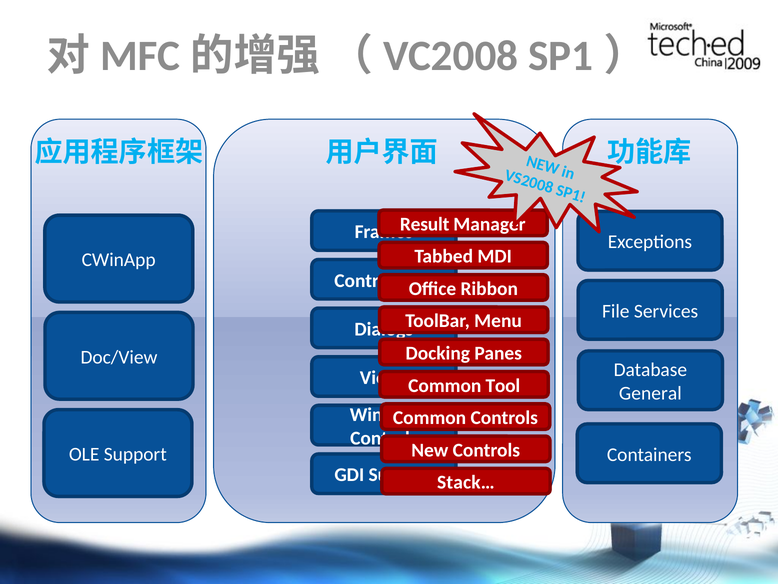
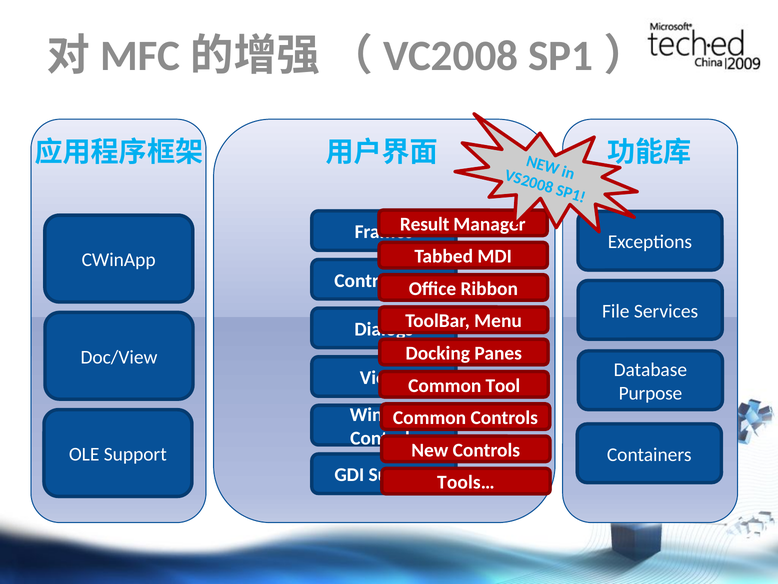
General: General -> Purpose
Stack…: Stack… -> Tools…
